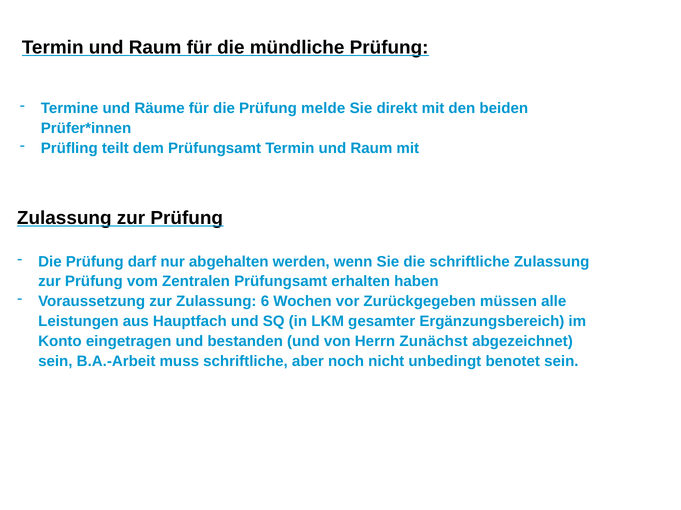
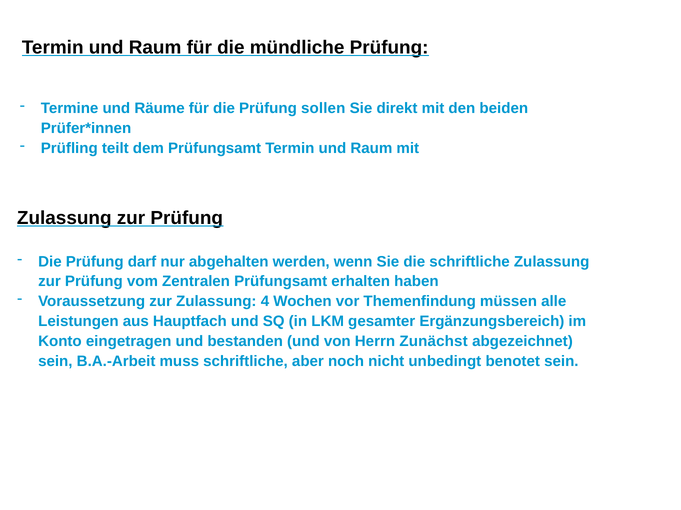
melde: melde -> sollen
6: 6 -> 4
Zurückgegeben: Zurückgegeben -> Themenfindung
